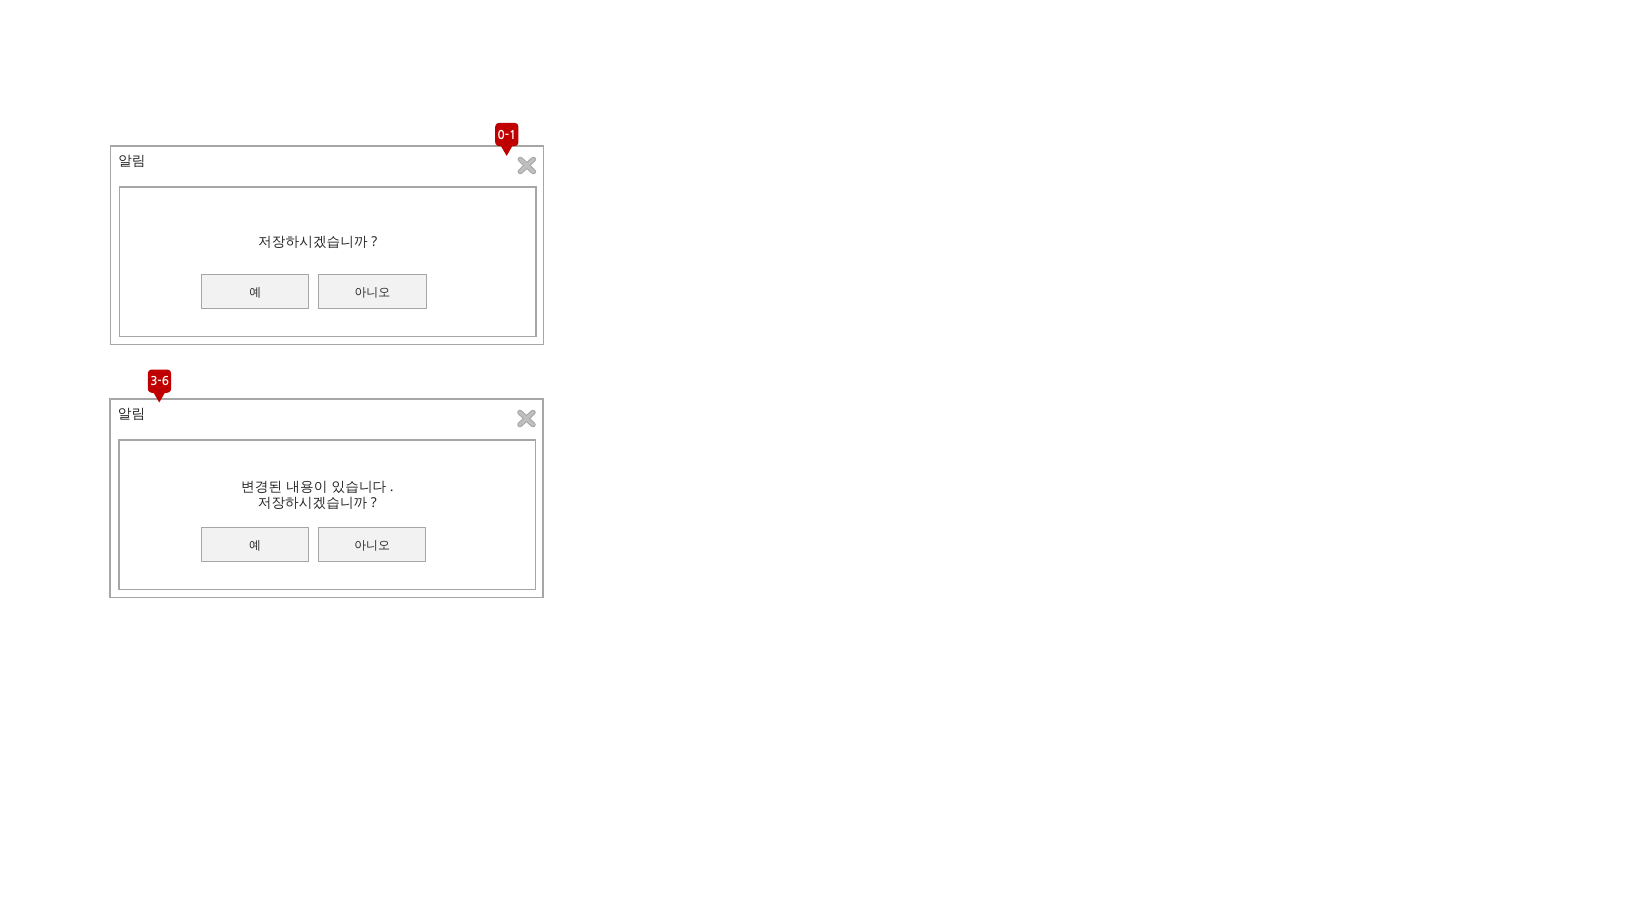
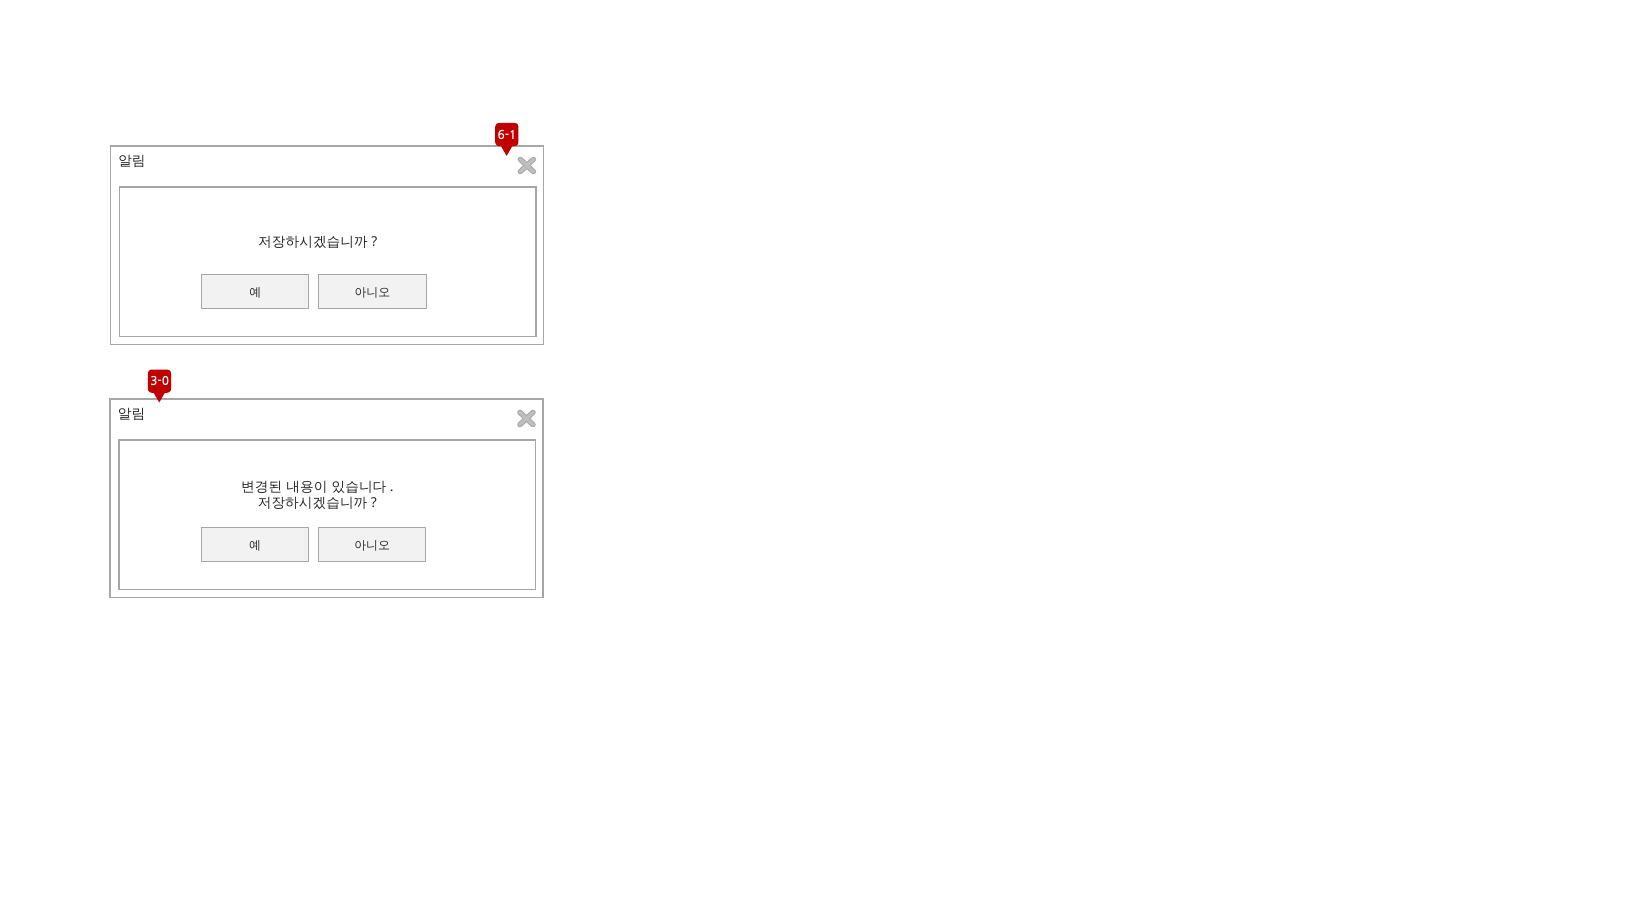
0-1: 0-1 -> 6-1
3-6: 3-6 -> 3-0
